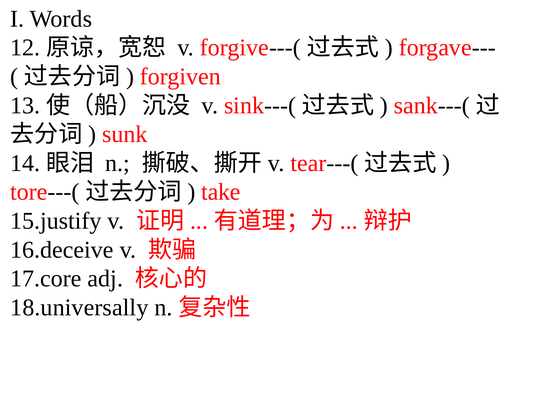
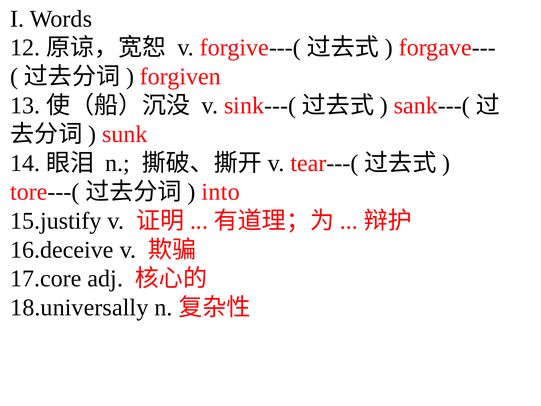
take: take -> into
